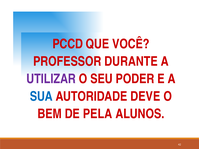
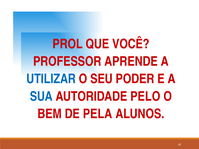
PCCD: PCCD -> PROL
DURANTE: DURANTE -> APRENDE
UTILIZAR colour: purple -> blue
DEVE: DEVE -> PELO
